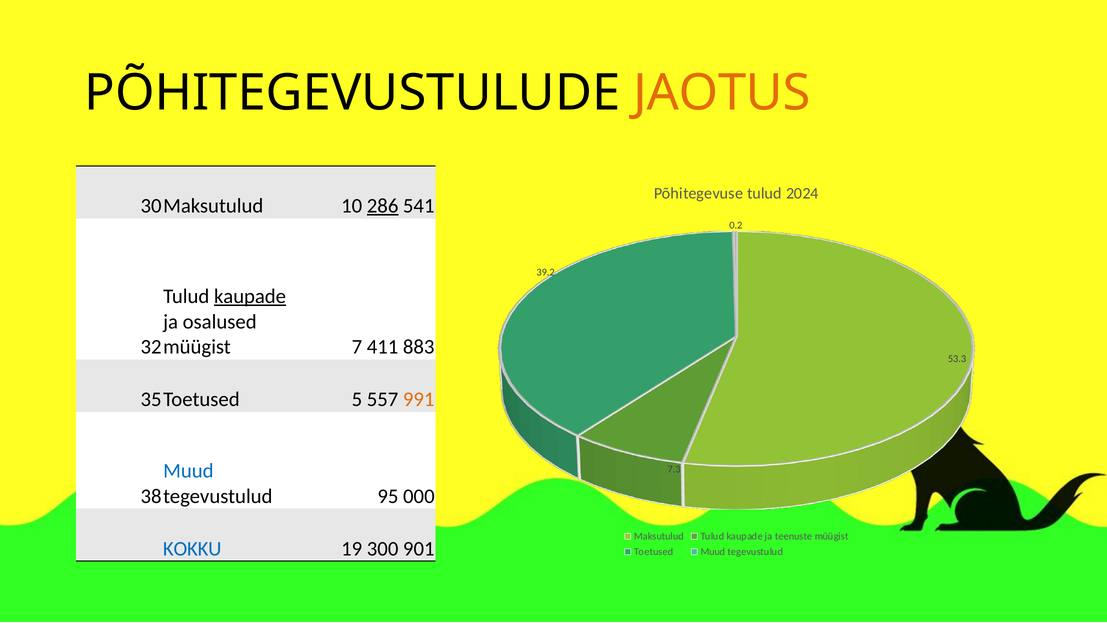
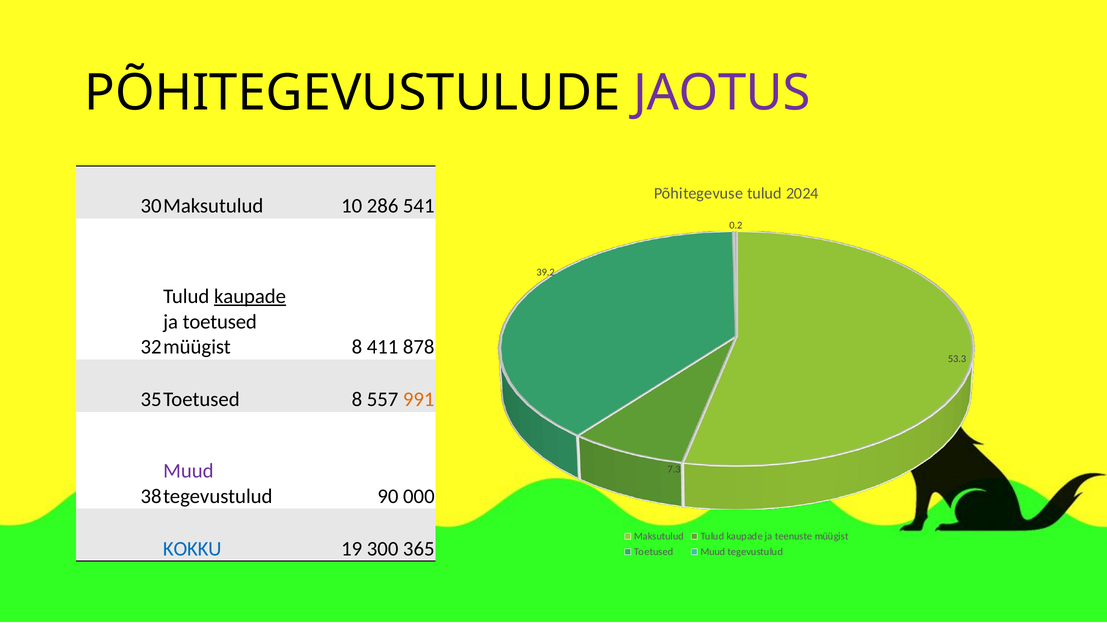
JAOTUS colour: orange -> purple
286 underline: present -> none
ja osalused: osalused -> toetused
müügist 7: 7 -> 8
883: 883 -> 878
5 at (357, 399): 5 -> 8
Muud at (188, 471) colour: blue -> purple
95: 95 -> 90
901: 901 -> 365
